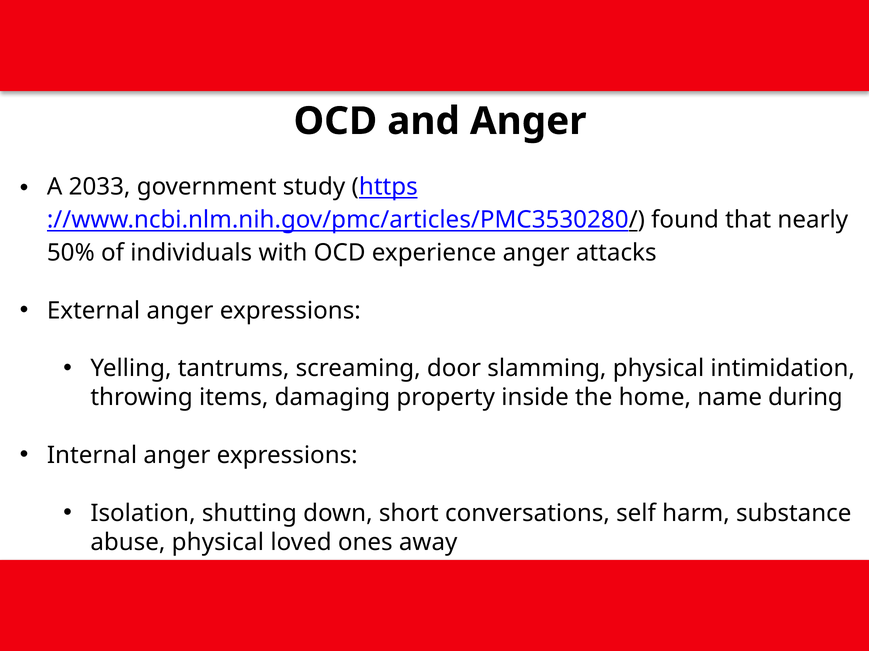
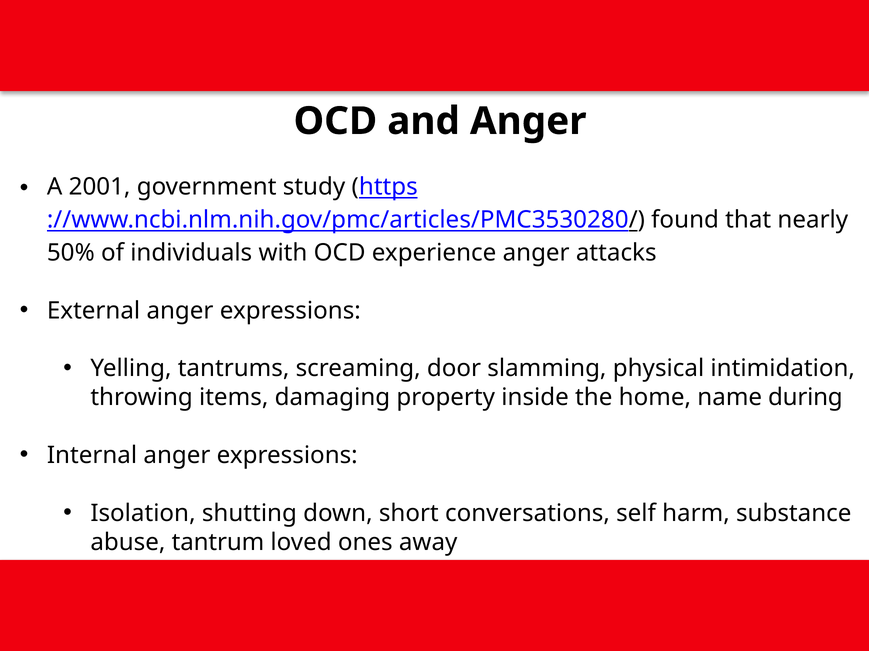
2033: 2033 -> 2001
abuse physical: physical -> tantrum
